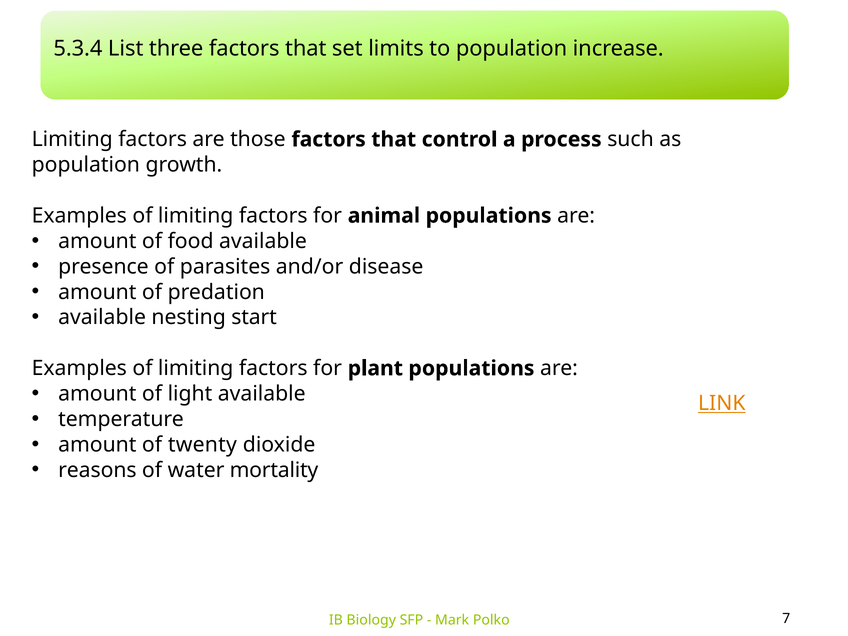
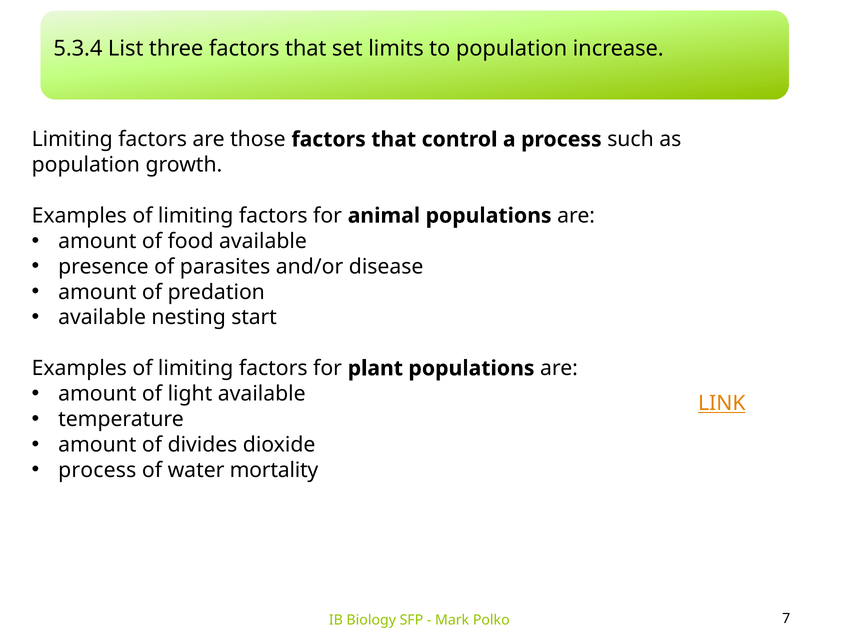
twenty: twenty -> divides
reasons at (97, 470): reasons -> process
